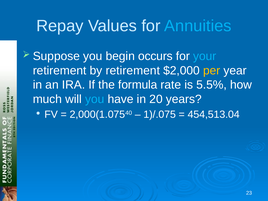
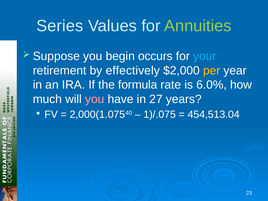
Repay: Repay -> Series
Annuities colour: light blue -> light green
by retirement: retirement -> effectively
5.5%: 5.5% -> 6.0%
you at (95, 99) colour: light blue -> pink
20: 20 -> 27
